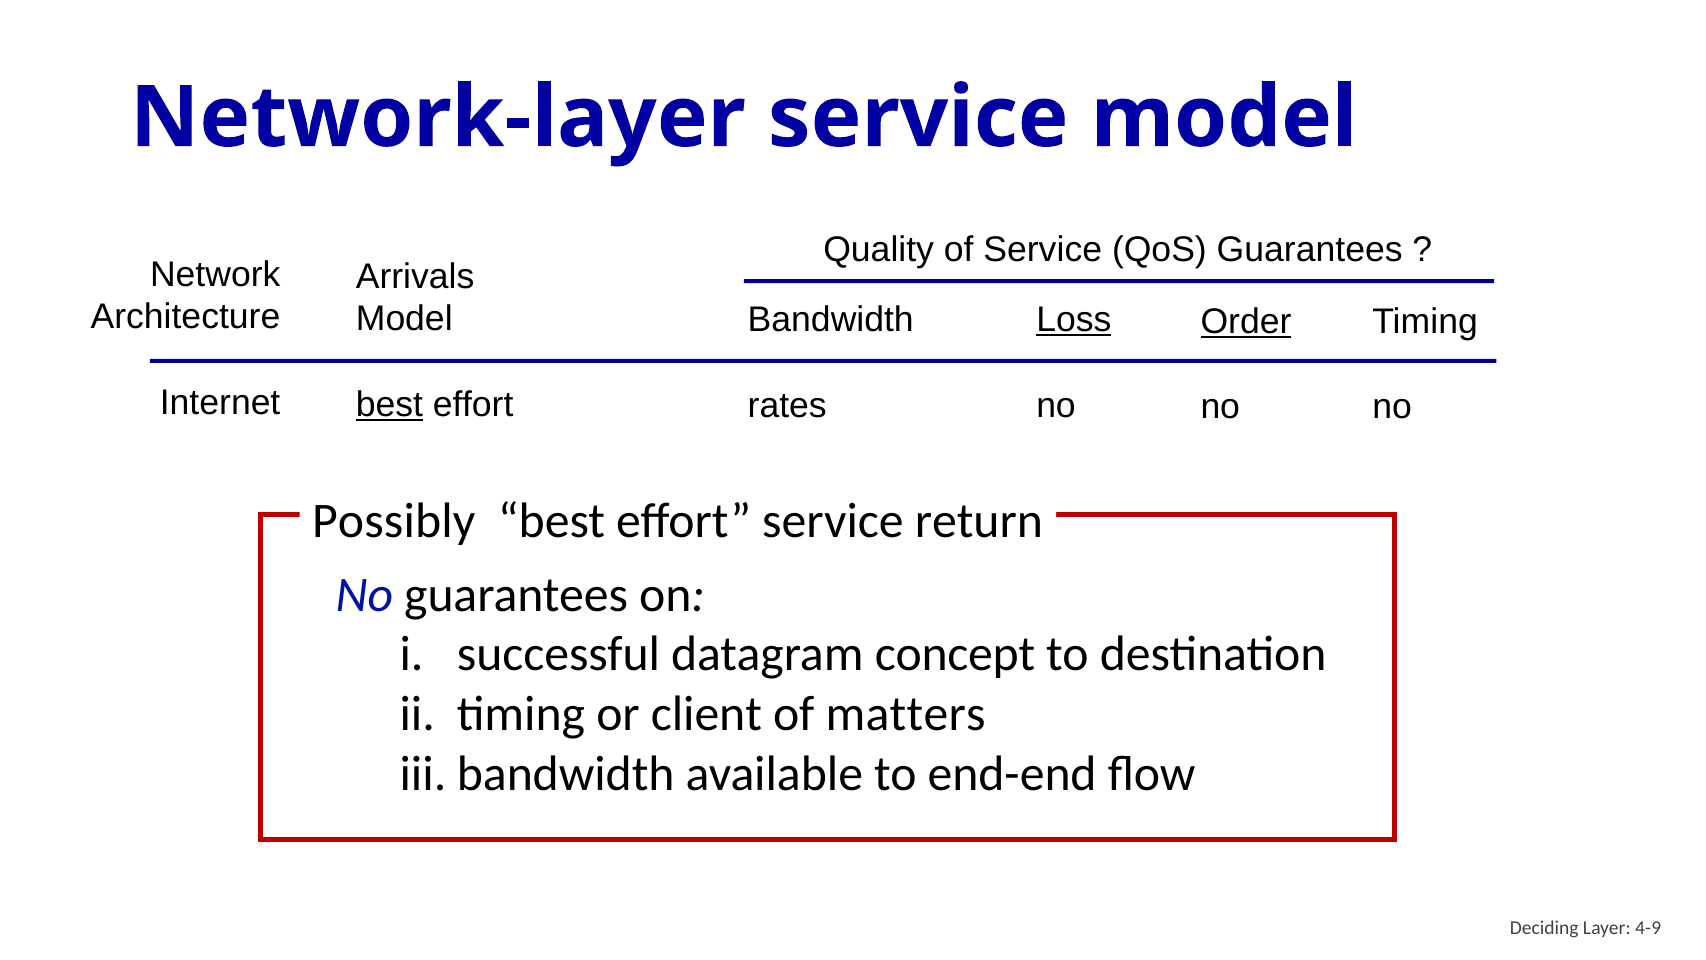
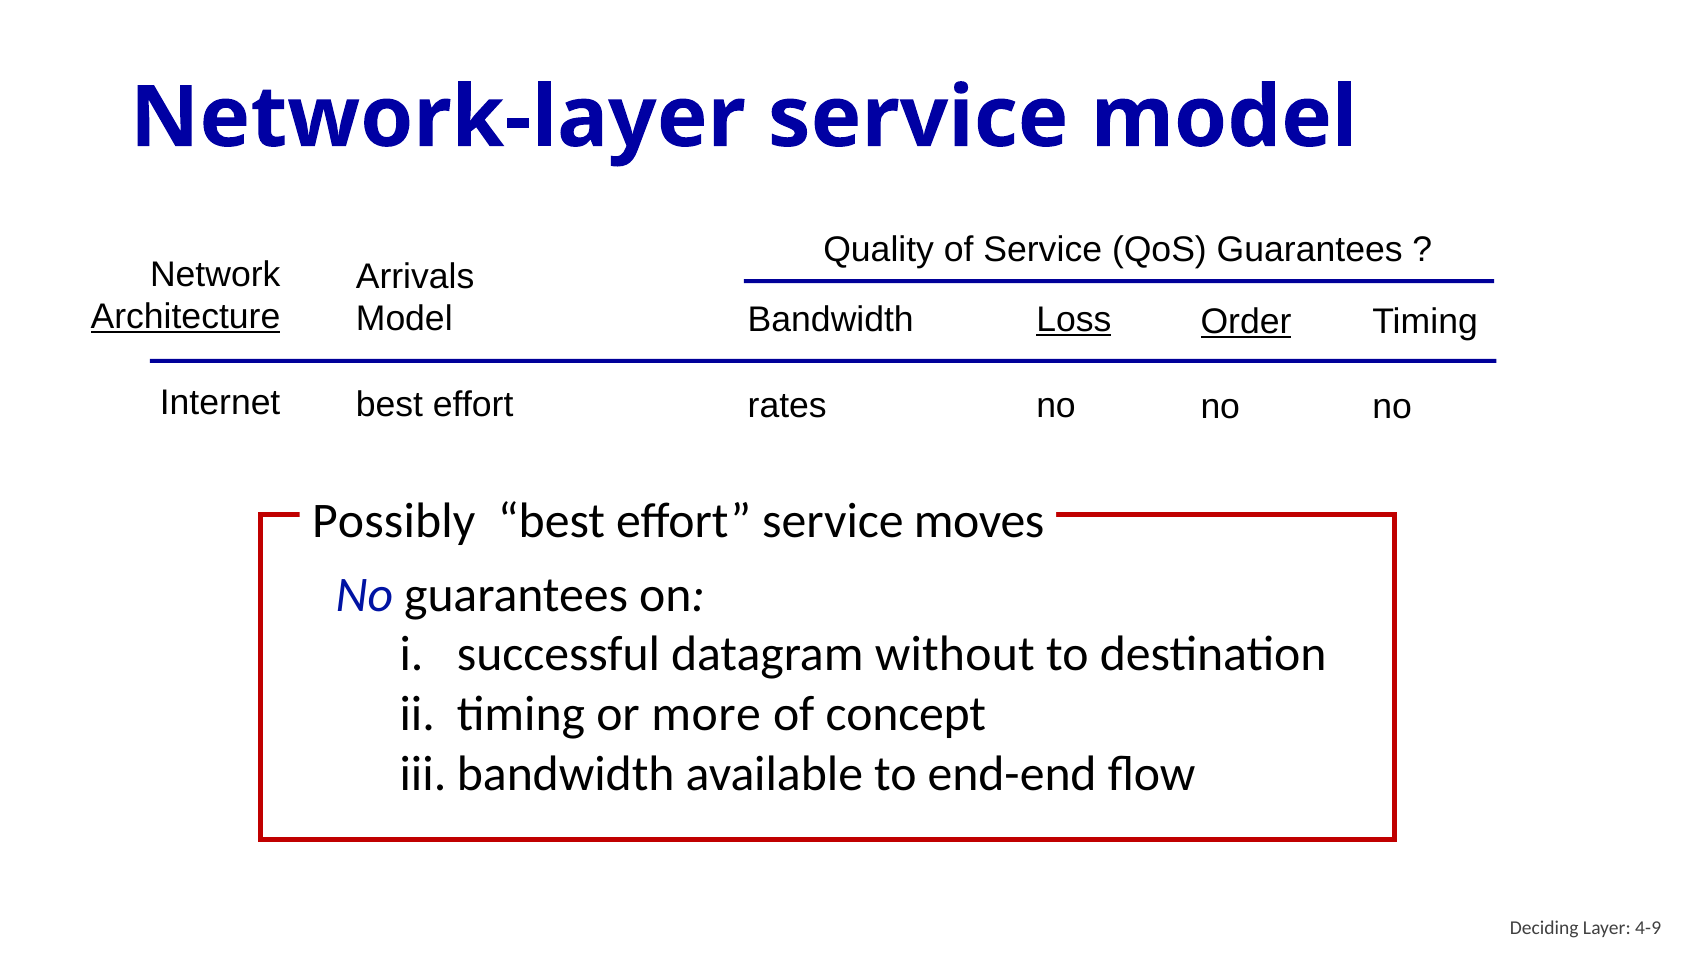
Architecture underline: none -> present
best at (389, 404) underline: present -> none
return: return -> moves
concept: concept -> without
client: client -> more
matters: matters -> concept
